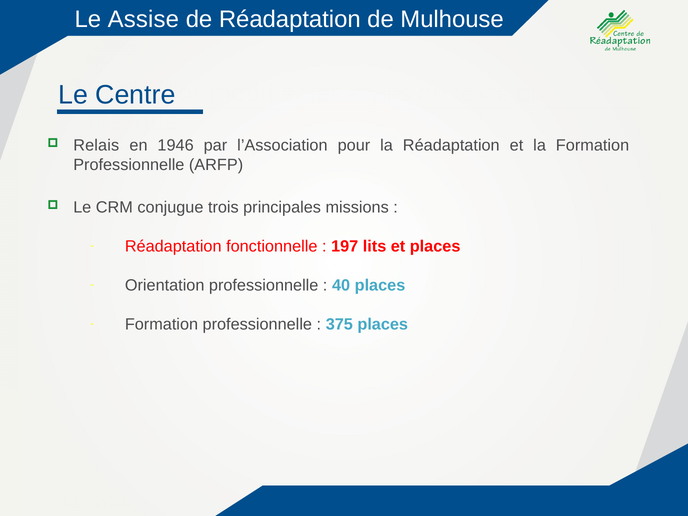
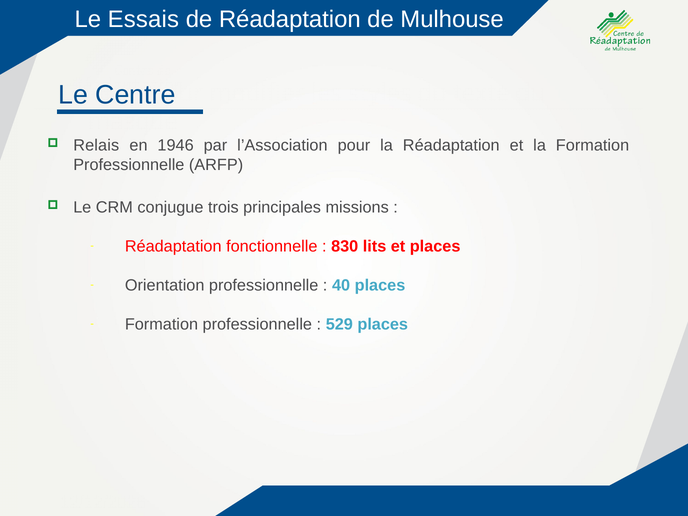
Assise: Assise -> Essais
197: 197 -> 830
375: 375 -> 529
